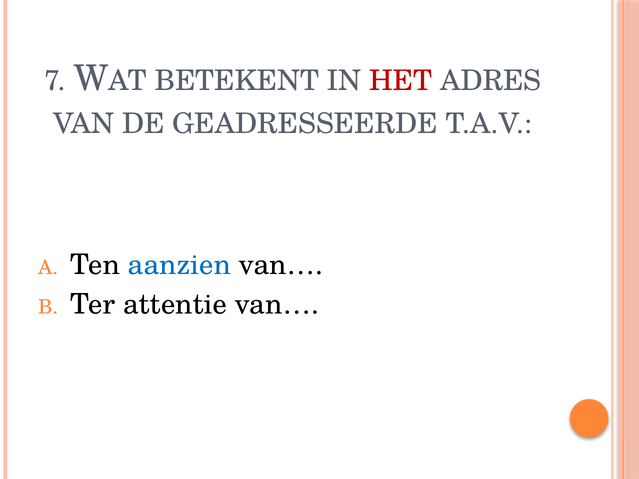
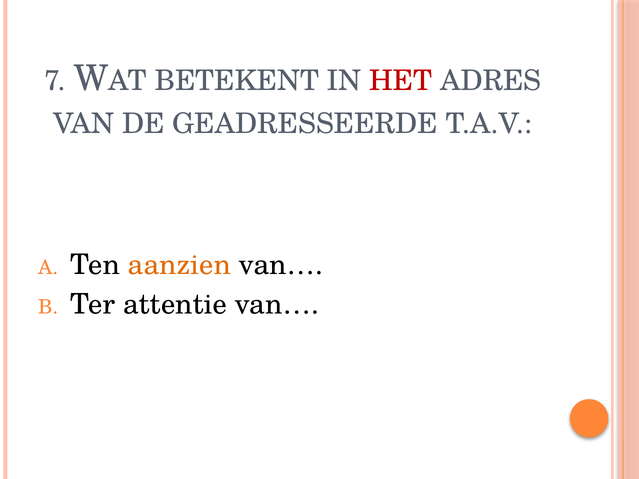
aanzien colour: blue -> orange
